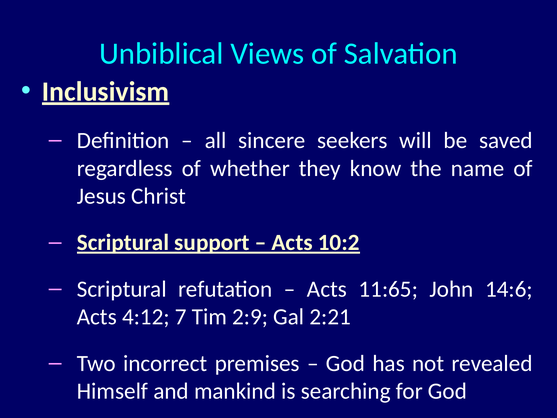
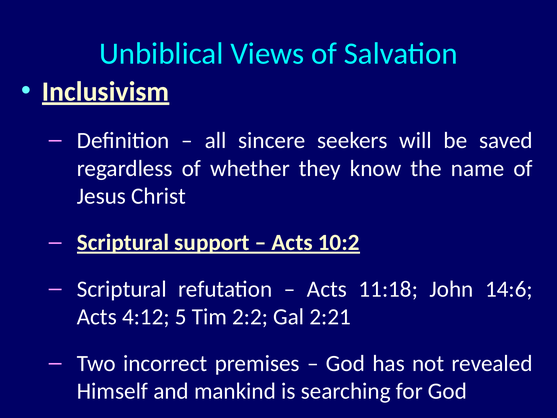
11:65: 11:65 -> 11:18
7: 7 -> 5
2:9: 2:9 -> 2:2
